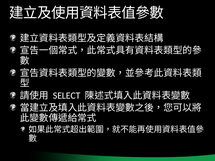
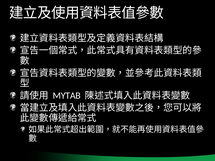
SELECT: SELECT -> MYTAB
